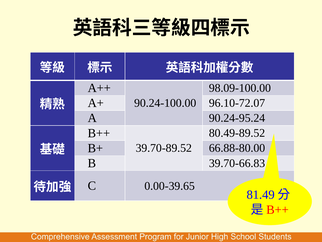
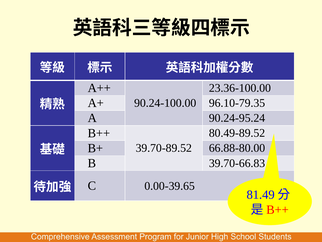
98.09-100.00: 98.09-100.00 -> 23.36-100.00
96.10-72.07: 96.10-72.07 -> 96.10-79.35
